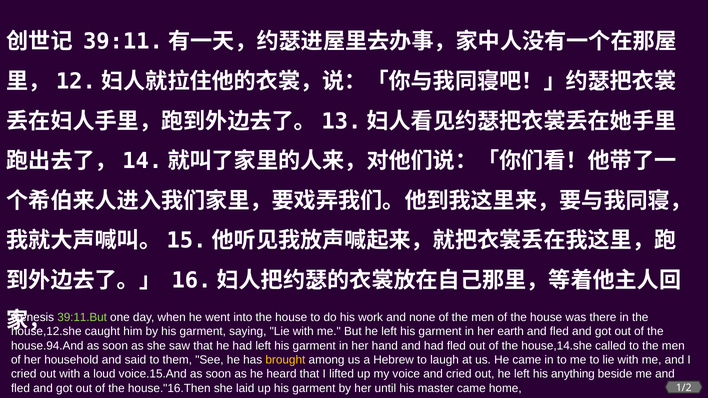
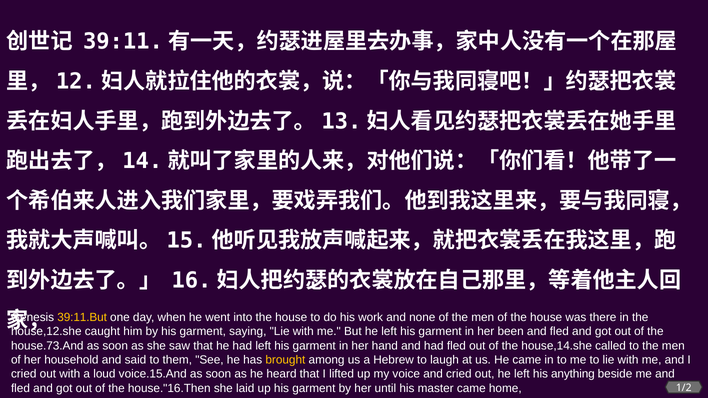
39:11.But colour: light green -> yellow
earth: earth -> been
house.94.And: house.94.And -> house.73.And
